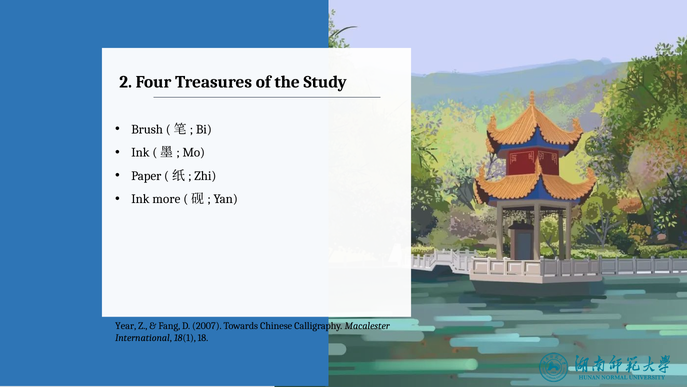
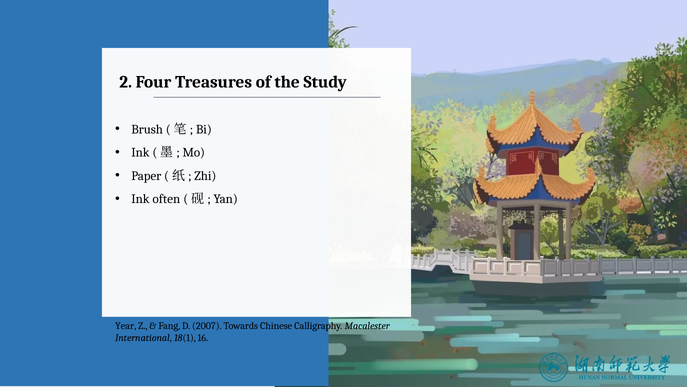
more: more -> often
18: 18 -> 16
